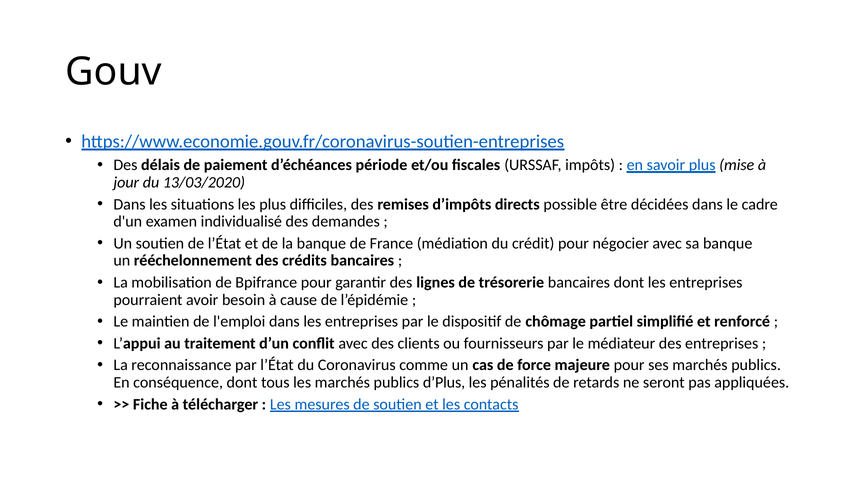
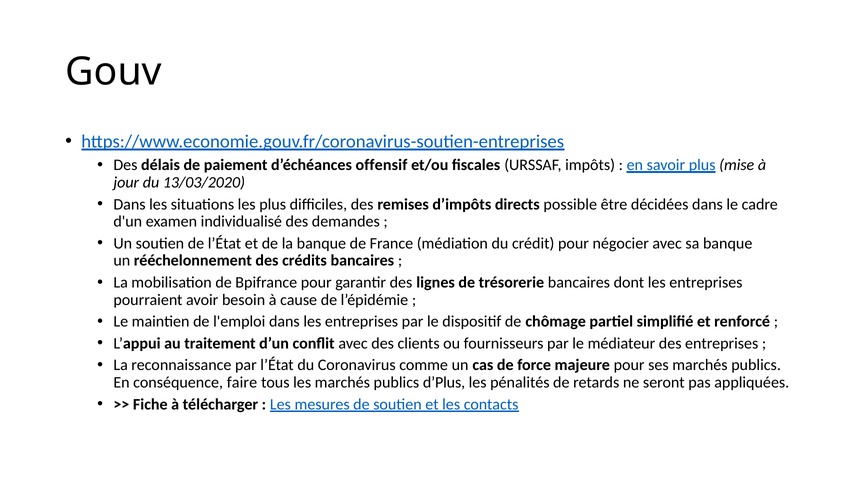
période: période -> offensif
conséquence dont: dont -> faire
